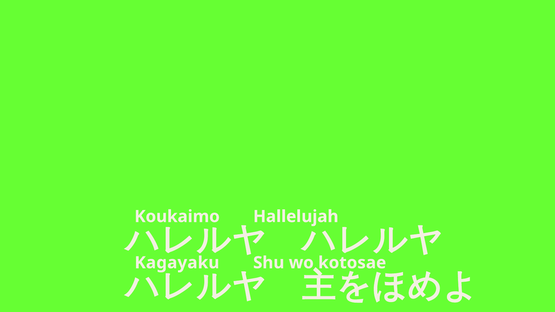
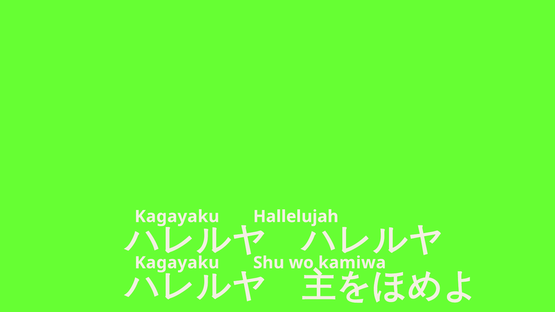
Koukaimo at (177, 217): Koukaimo -> Kagayaku
kotosae: kotosae -> kamiwa
